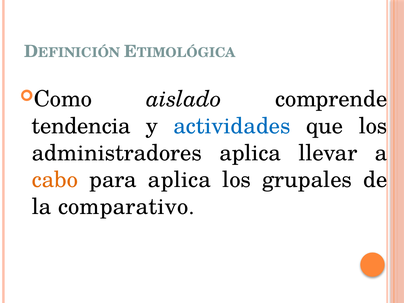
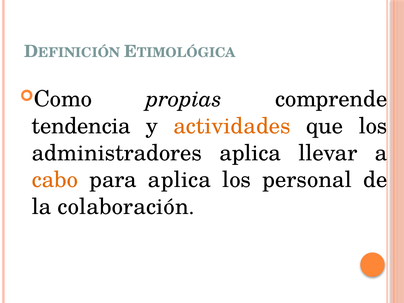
aislado: aislado -> propias
actividades colour: blue -> orange
grupales: grupales -> personal
comparativo: comparativo -> colaboración
